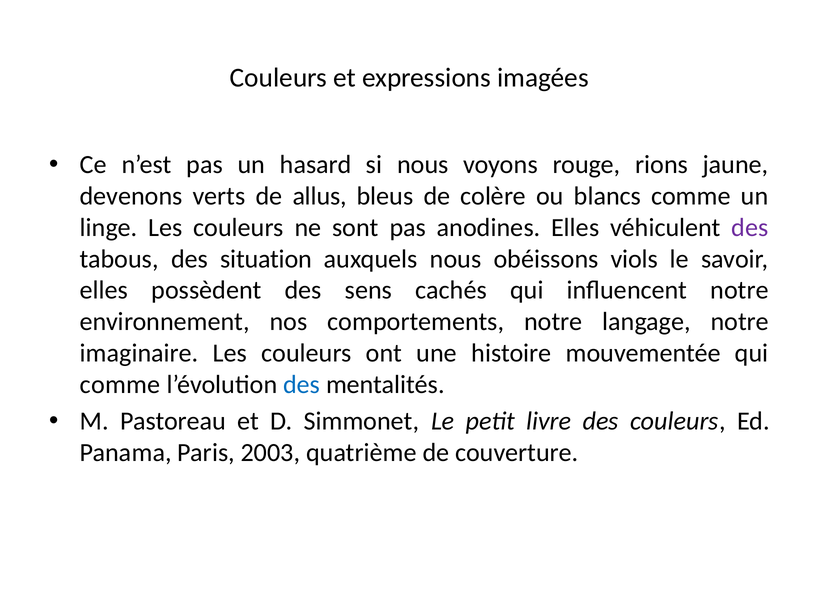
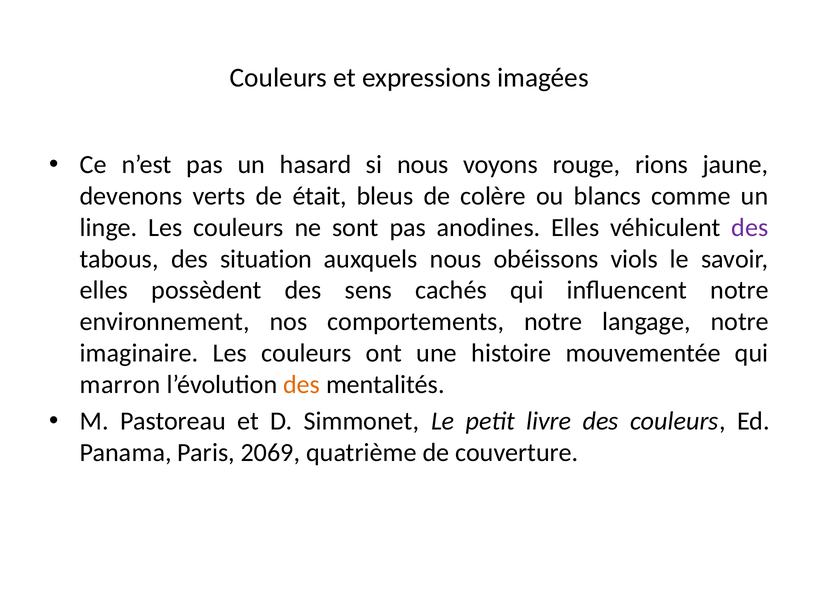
allus: allus -> était
comme at (120, 385): comme -> marron
des at (302, 385) colour: blue -> orange
2003: 2003 -> 2069
